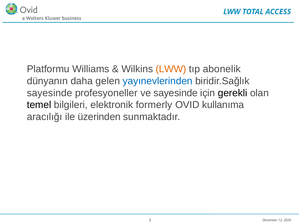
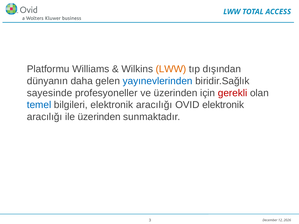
abonelik: abonelik -> dışından
ve sayesinde: sayesinde -> üzerinden
gerekli colour: black -> red
temel colour: black -> blue
bilgileri elektronik formerly: formerly -> aracılığı
OVID kullanıma: kullanıma -> elektronik
